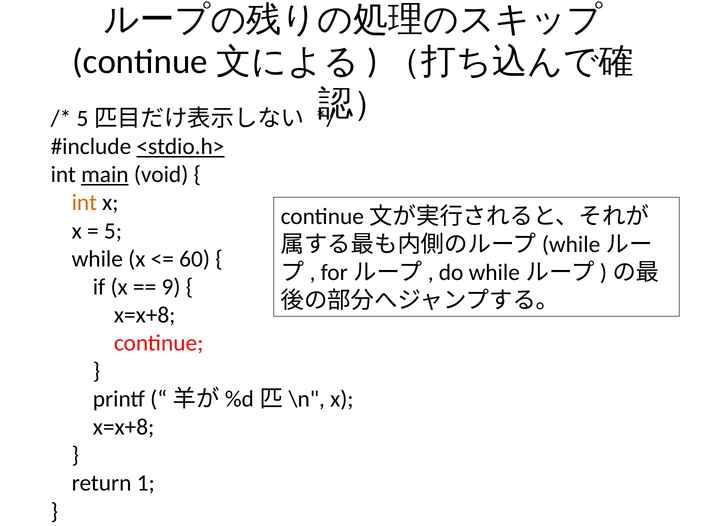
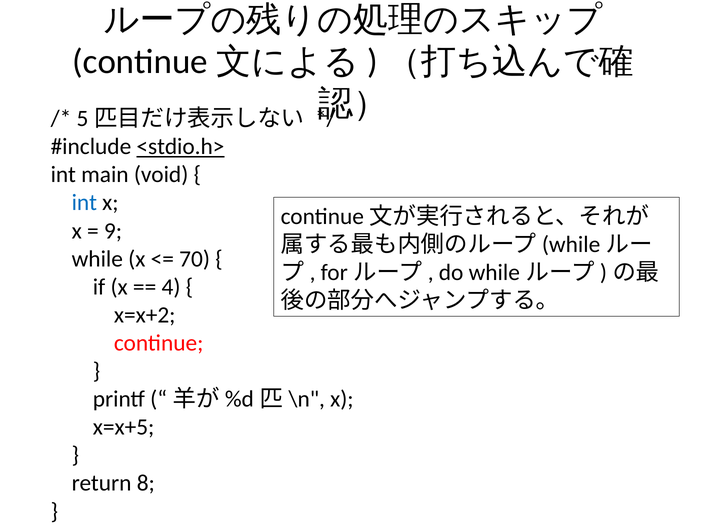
main underline: present -> none
int at (84, 203) colour: orange -> blue
5: 5 -> 9
60: 60 -> 70
9: 9 -> 4
x=x+8 at (145, 315): x=x+8 -> x=x+2
x=x+8 at (124, 427): x=x+8 -> x=x+5
1: 1 -> 8
